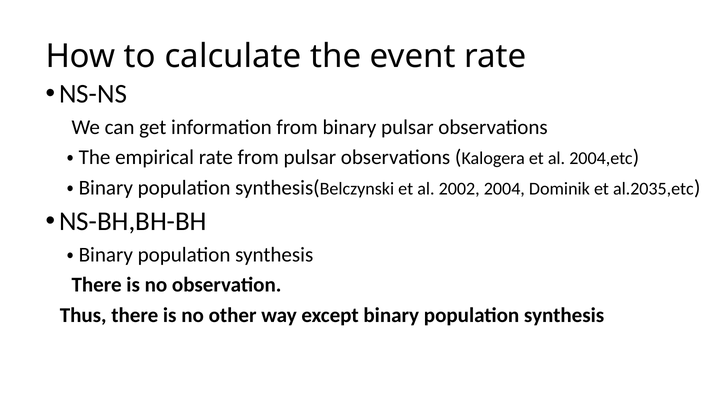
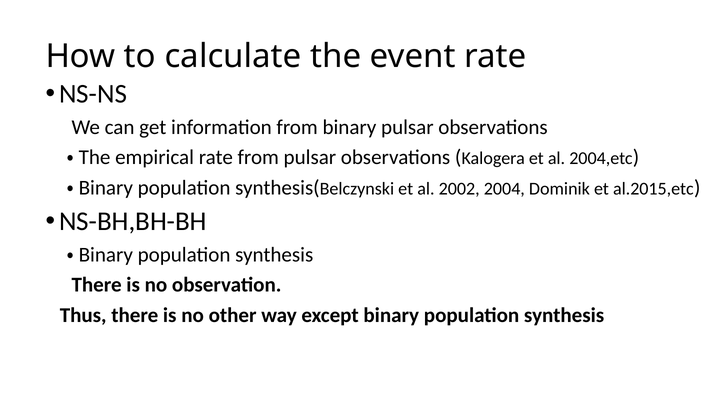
al.2035,etc: al.2035,etc -> al.2015,etc
